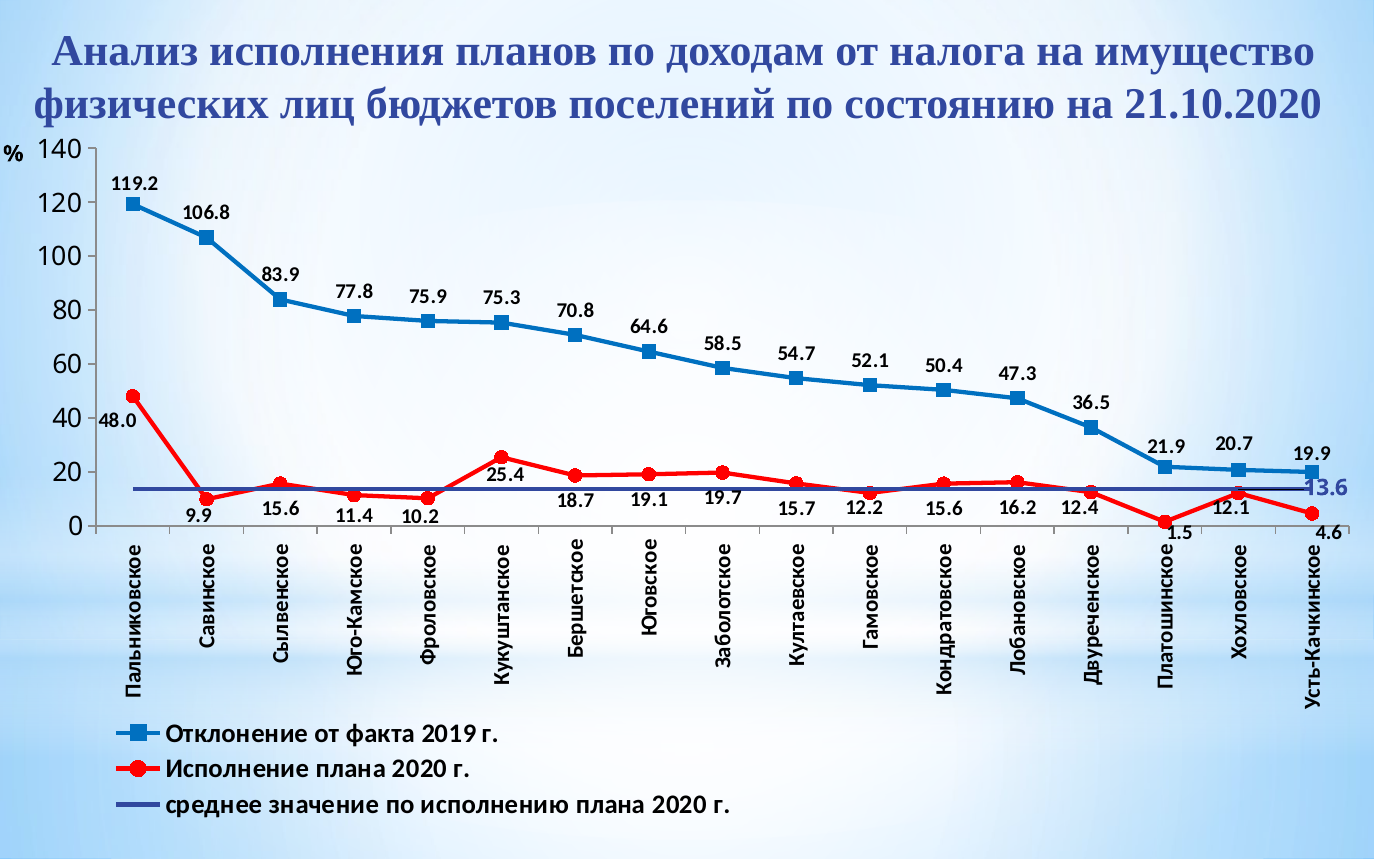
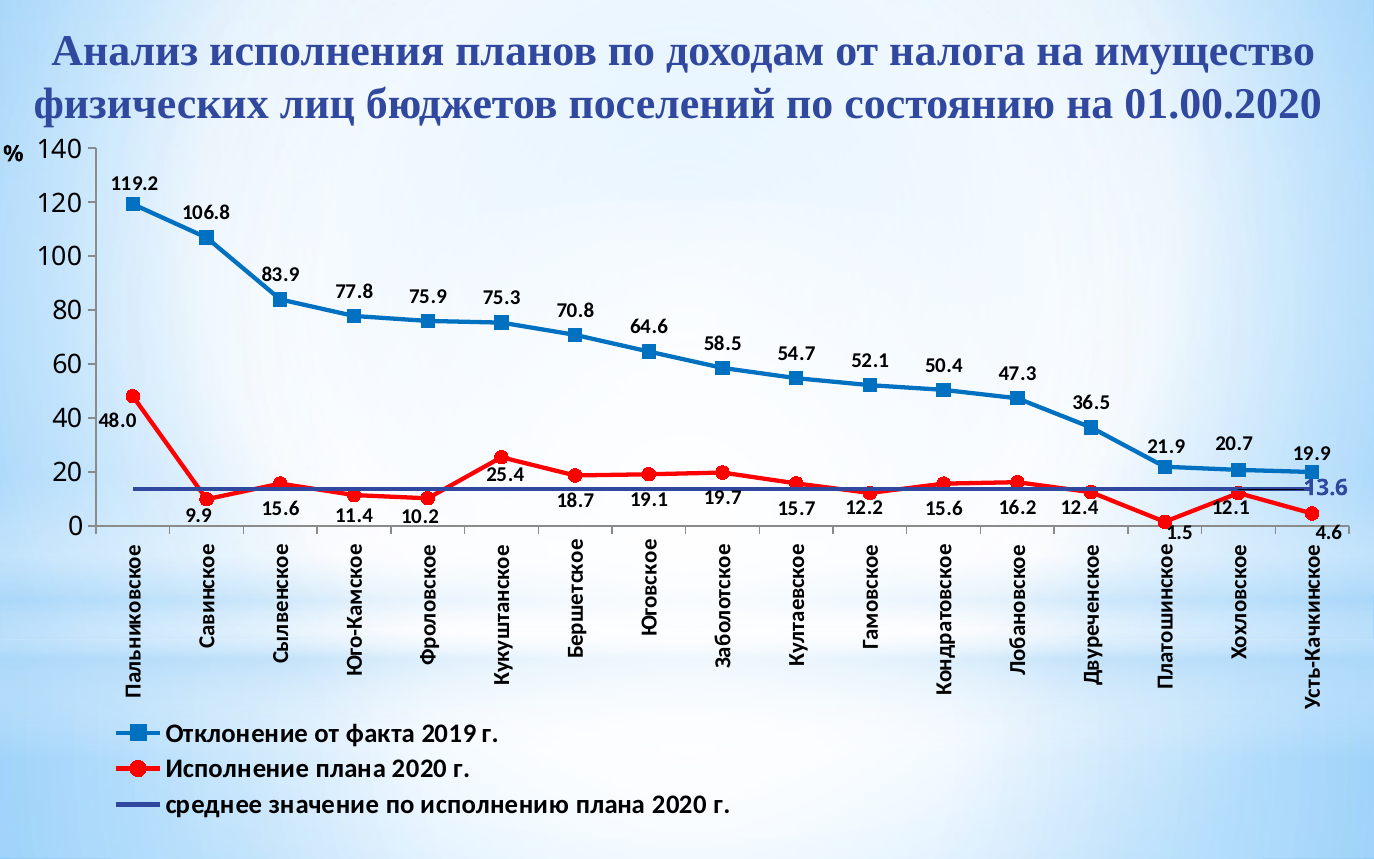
21.10.2020: 21.10.2020 -> 01.00.2020
